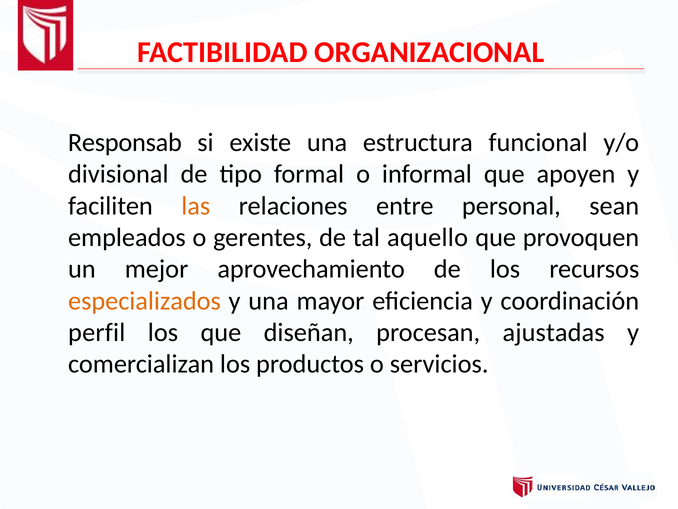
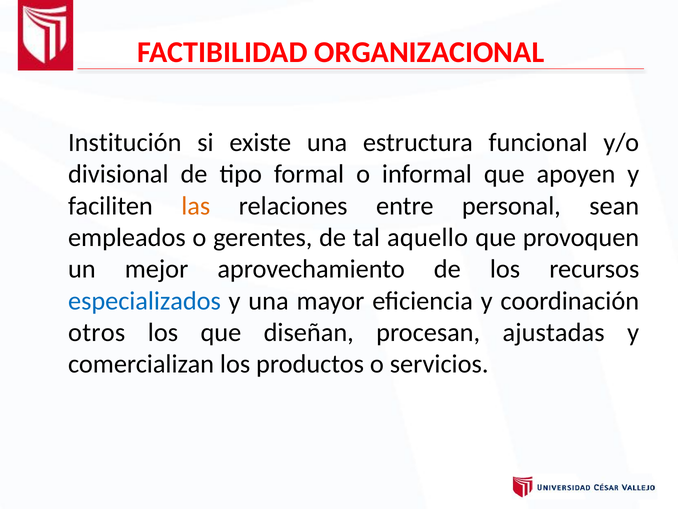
Responsab: Responsab -> Institución
especializados colour: orange -> blue
perfil: perfil -> otros
